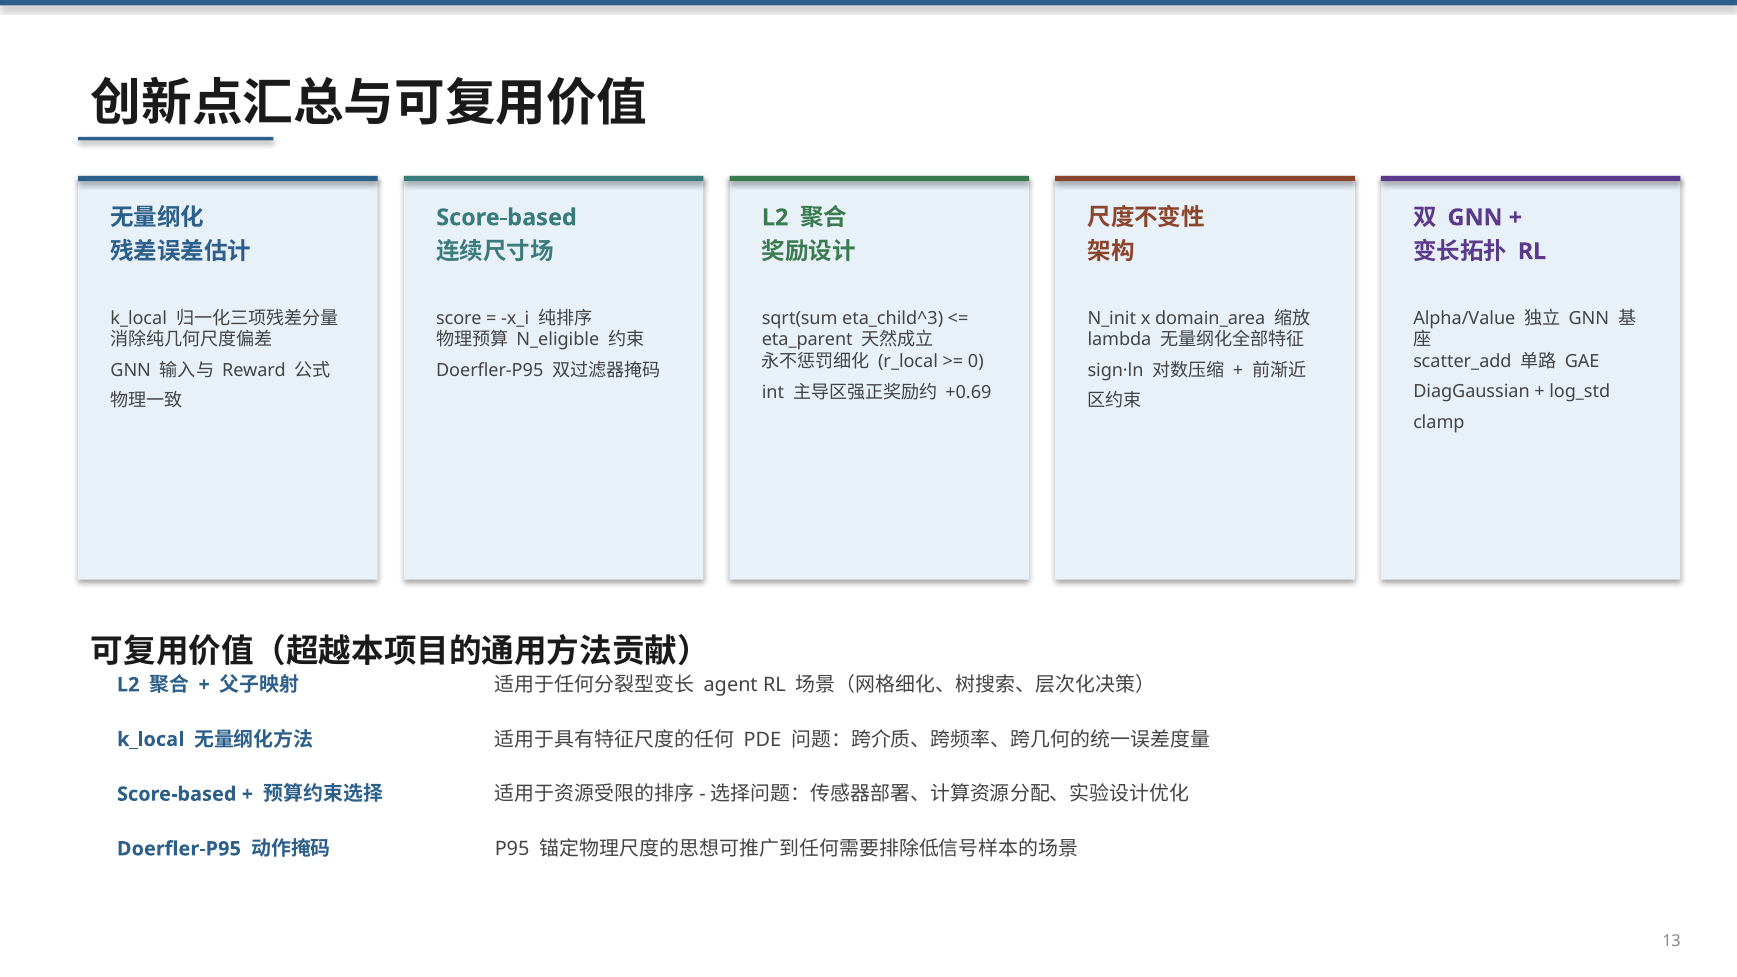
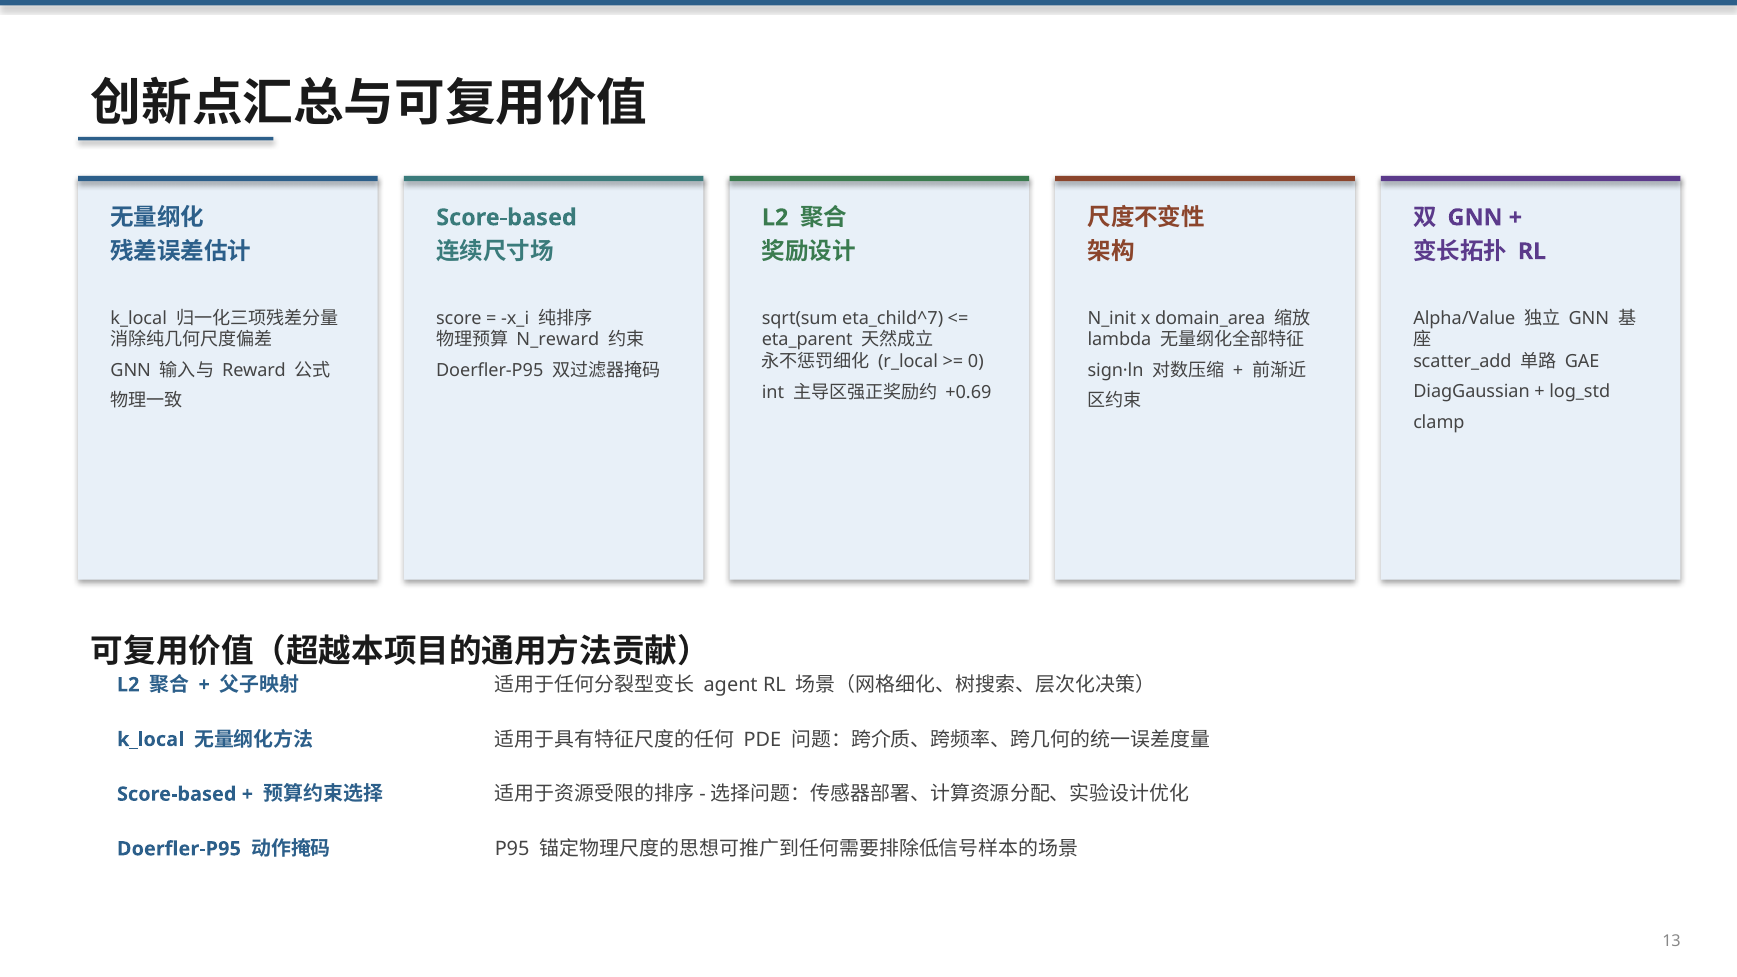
eta_child^3: eta_child^3 -> eta_child^7
N_eligible: N_eligible -> N_reward
